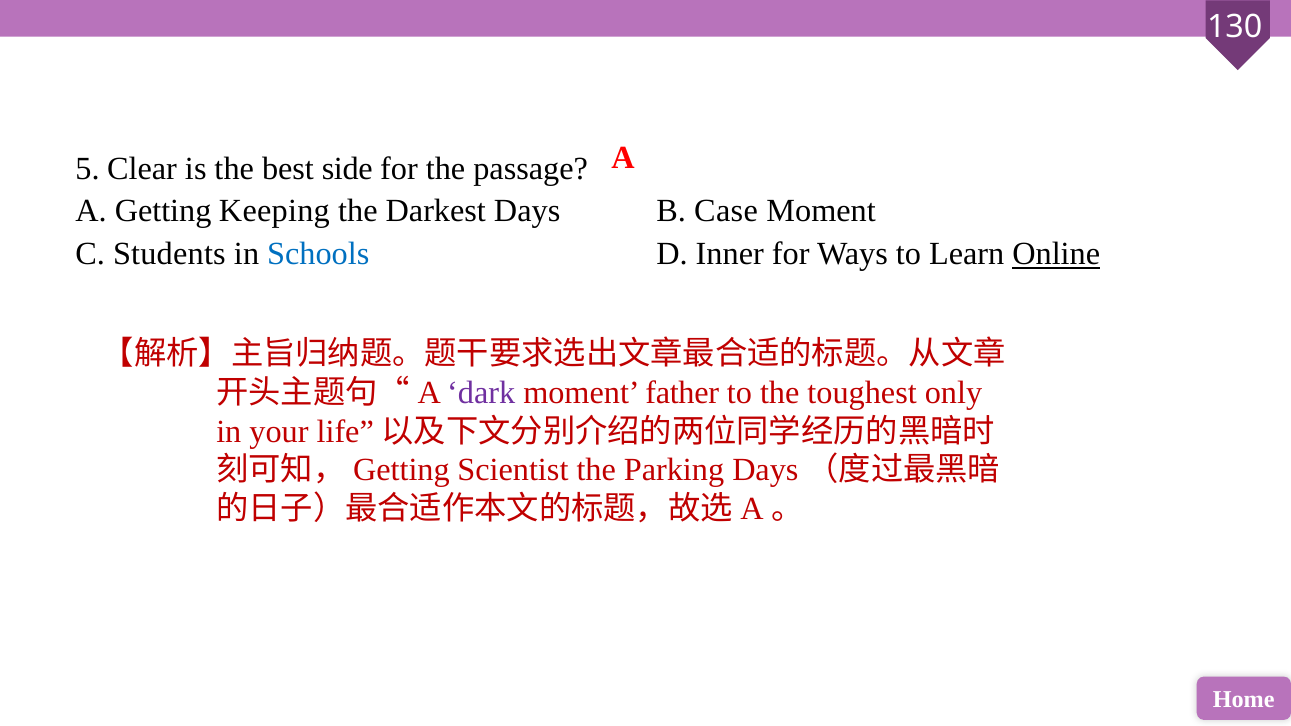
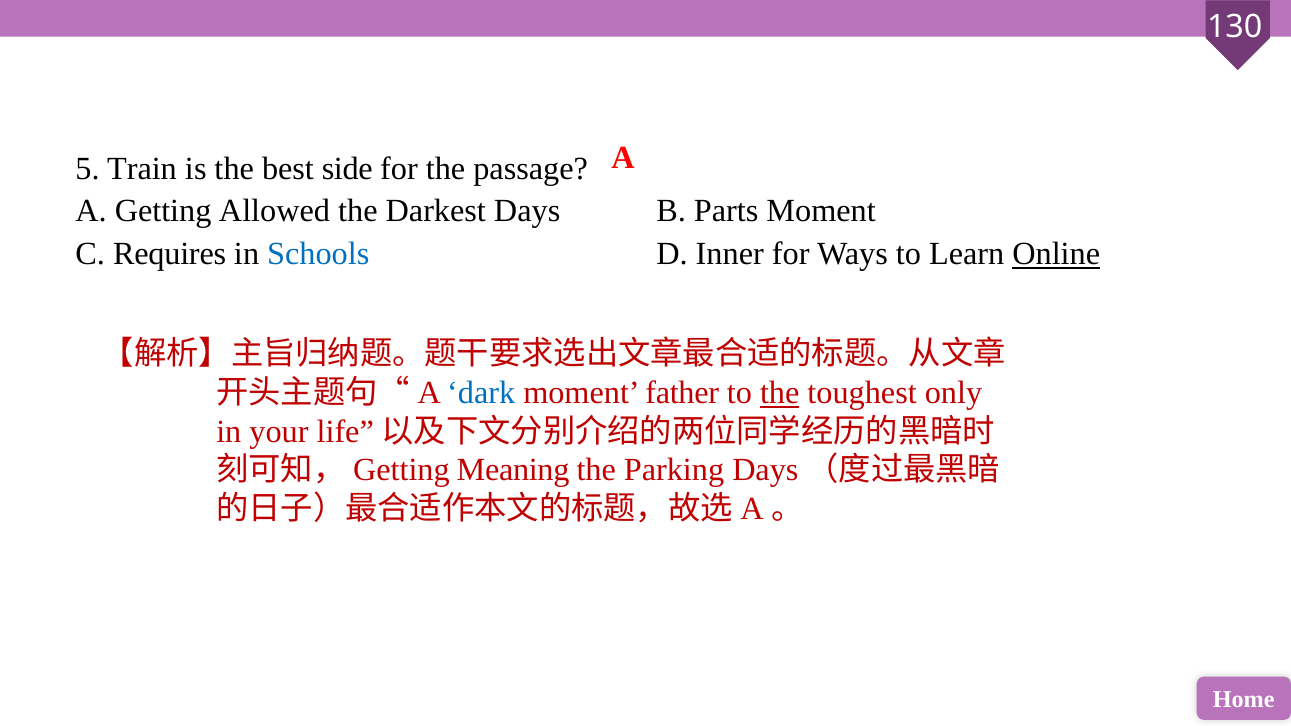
Clear: Clear -> Train
Keeping: Keeping -> Allowed
Case: Case -> Parts
Students: Students -> Requires
dark colour: purple -> blue
the at (780, 393) underline: none -> present
Scientist: Scientist -> Meaning
